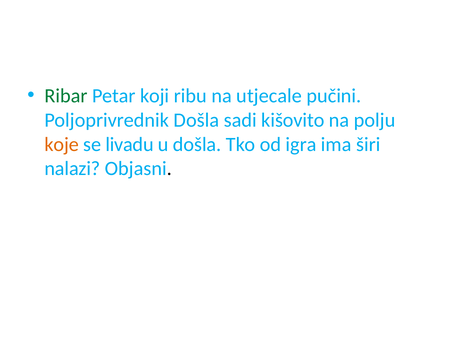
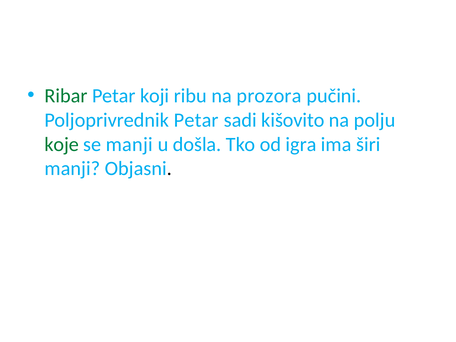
utjecale: utjecale -> prozora
Poljoprivrednik Došla: Došla -> Petar
koje colour: orange -> green
se livadu: livadu -> manji
nalazi at (72, 169): nalazi -> manji
